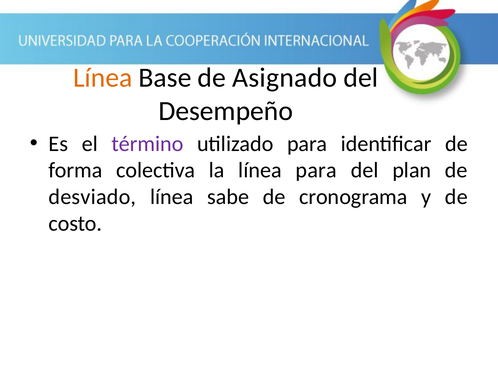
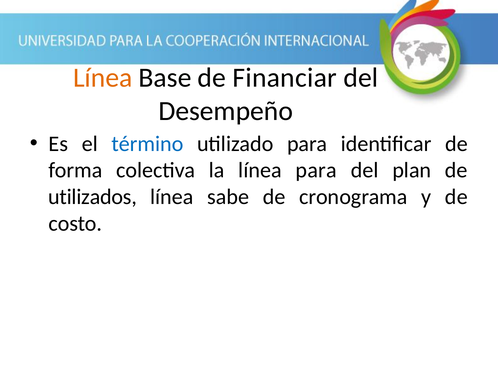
Asignado: Asignado -> Financiar
término colour: purple -> blue
desviado: desviado -> utilizados
